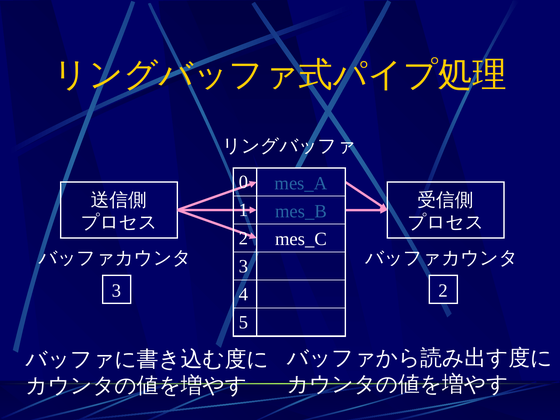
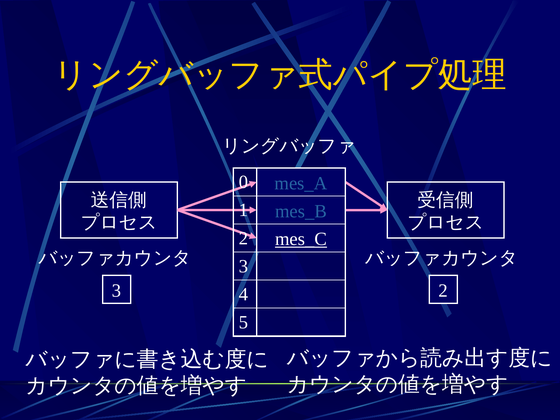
mes_C underline: none -> present
